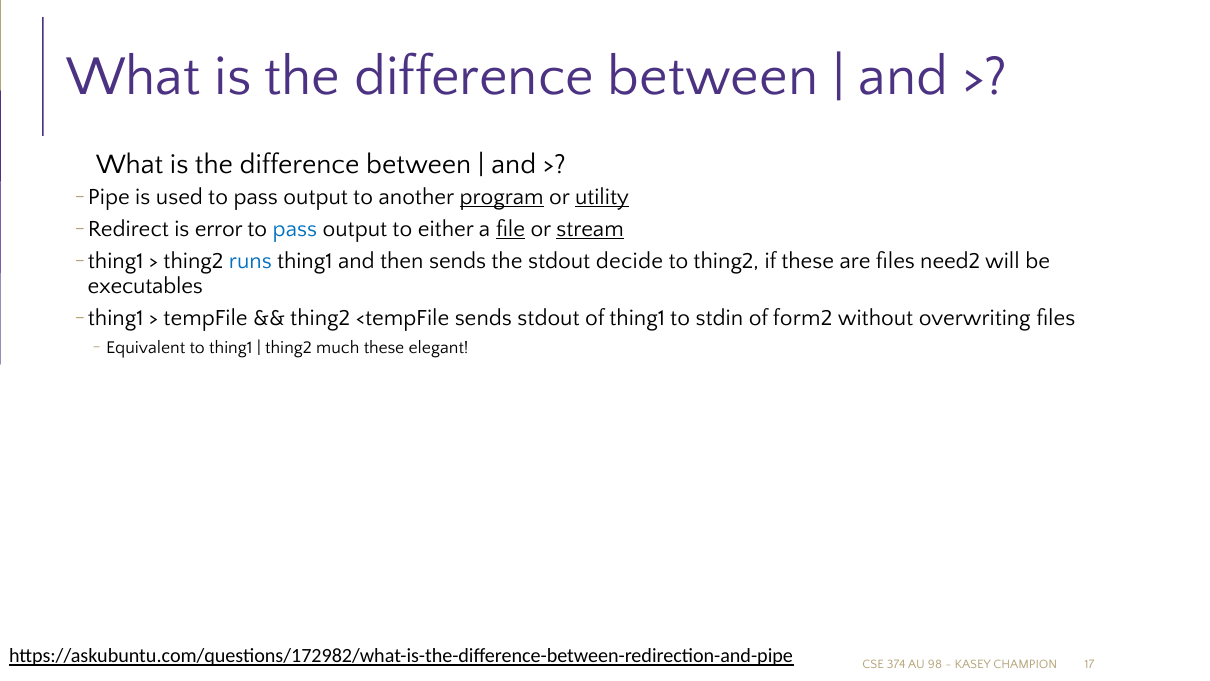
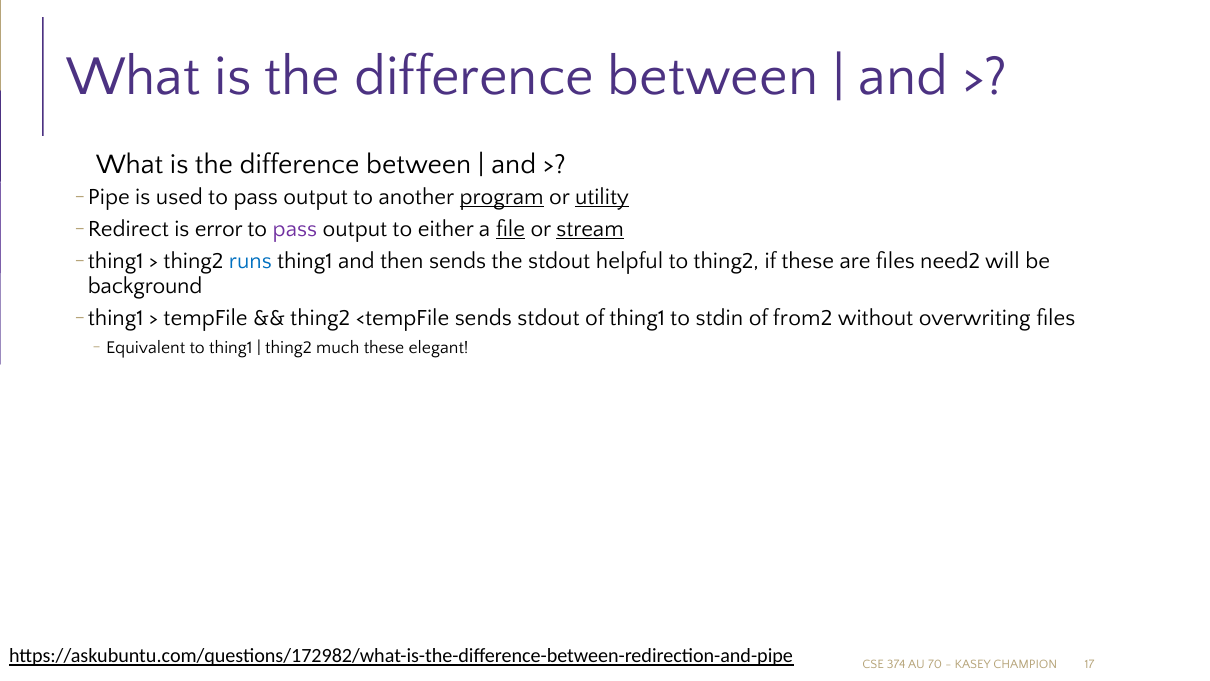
pass at (295, 229) colour: blue -> purple
decide: decide -> helpful
executables: executables -> background
form2: form2 -> from2
98: 98 -> 70
